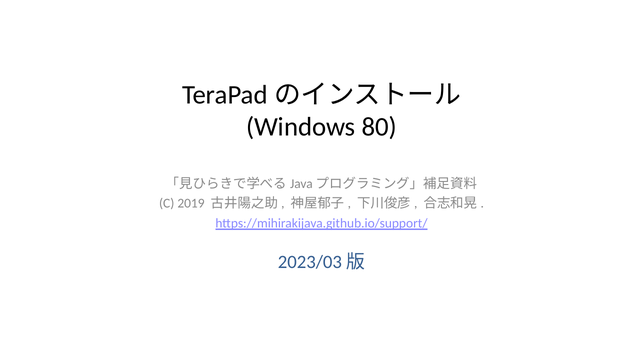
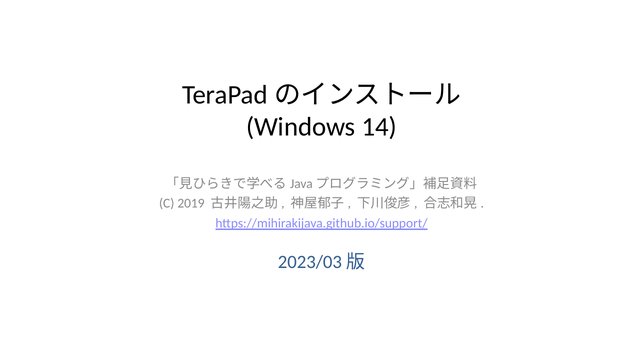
80: 80 -> 14
